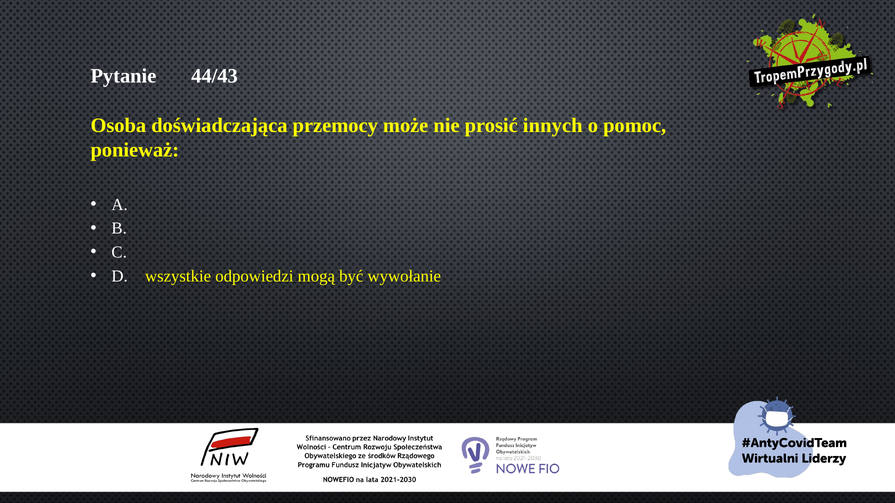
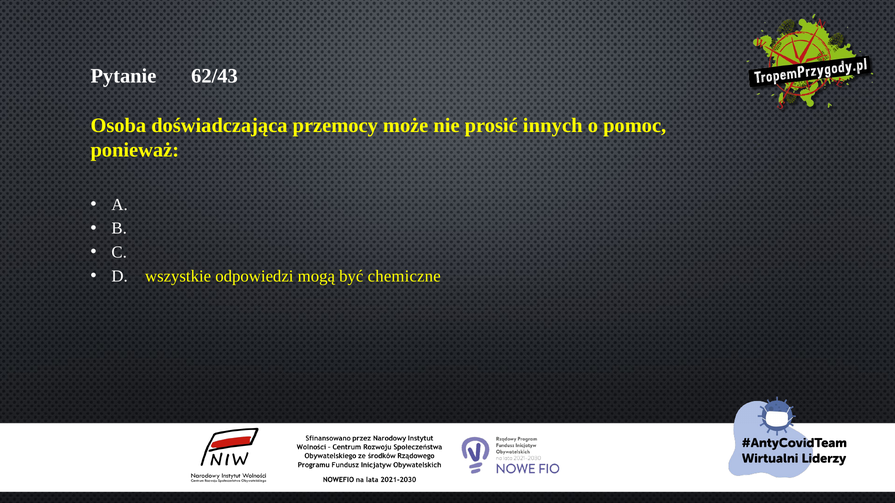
44/43: 44/43 -> 62/43
wywołanie: wywołanie -> chemiczne
